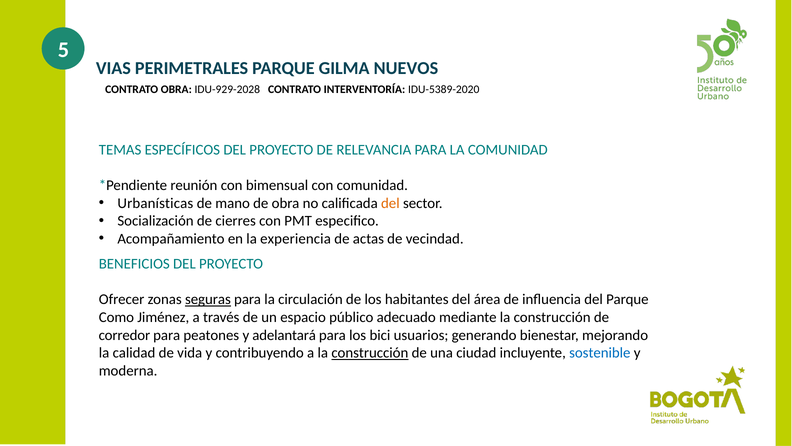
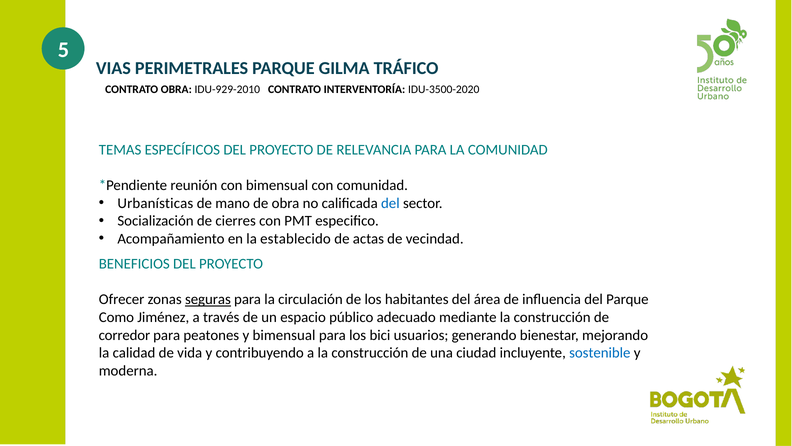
NUEVOS: NUEVOS -> TRÁFICO
IDU-929-2028: IDU-929-2028 -> IDU-929-2010
IDU-5389-2020: IDU-5389-2020 -> IDU-3500-2020
del at (390, 203) colour: orange -> blue
experiencia: experiencia -> establecido
y adelantará: adelantará -> bimensual
construcción at (370, 353) underline: present -> none
